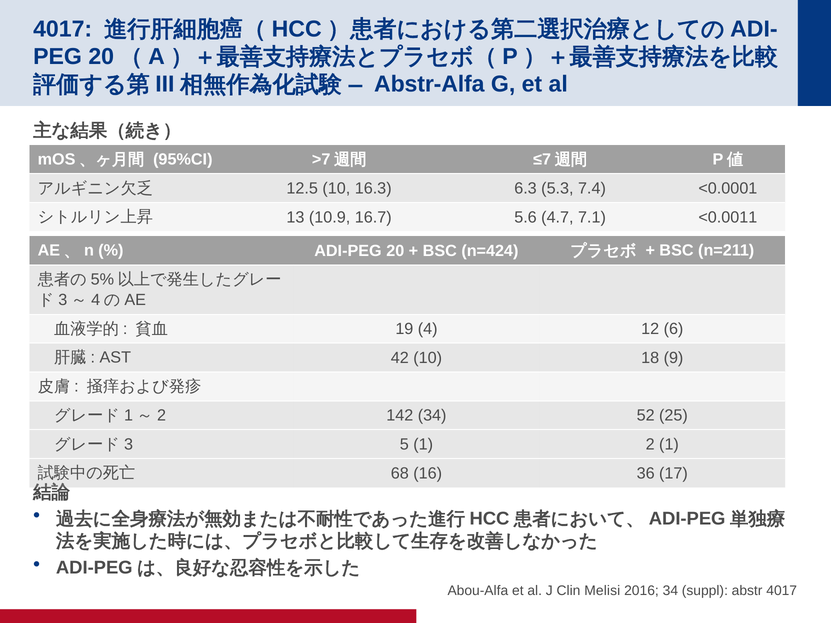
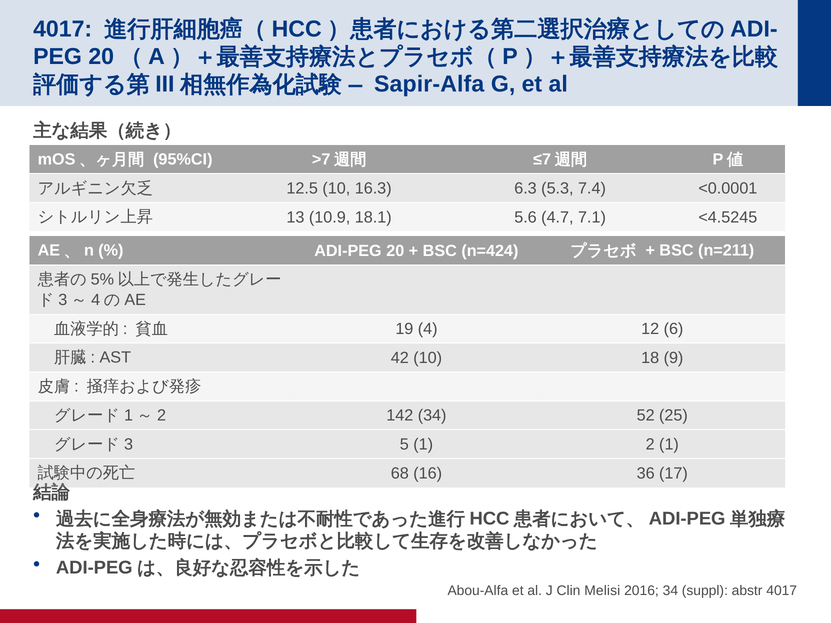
Abstr-Alfa: Abstr-Alfa -> Sapir-Alfa
16.7: 16.7 -> 18.1
<0.0011: <0.0011 -> <4.5245
